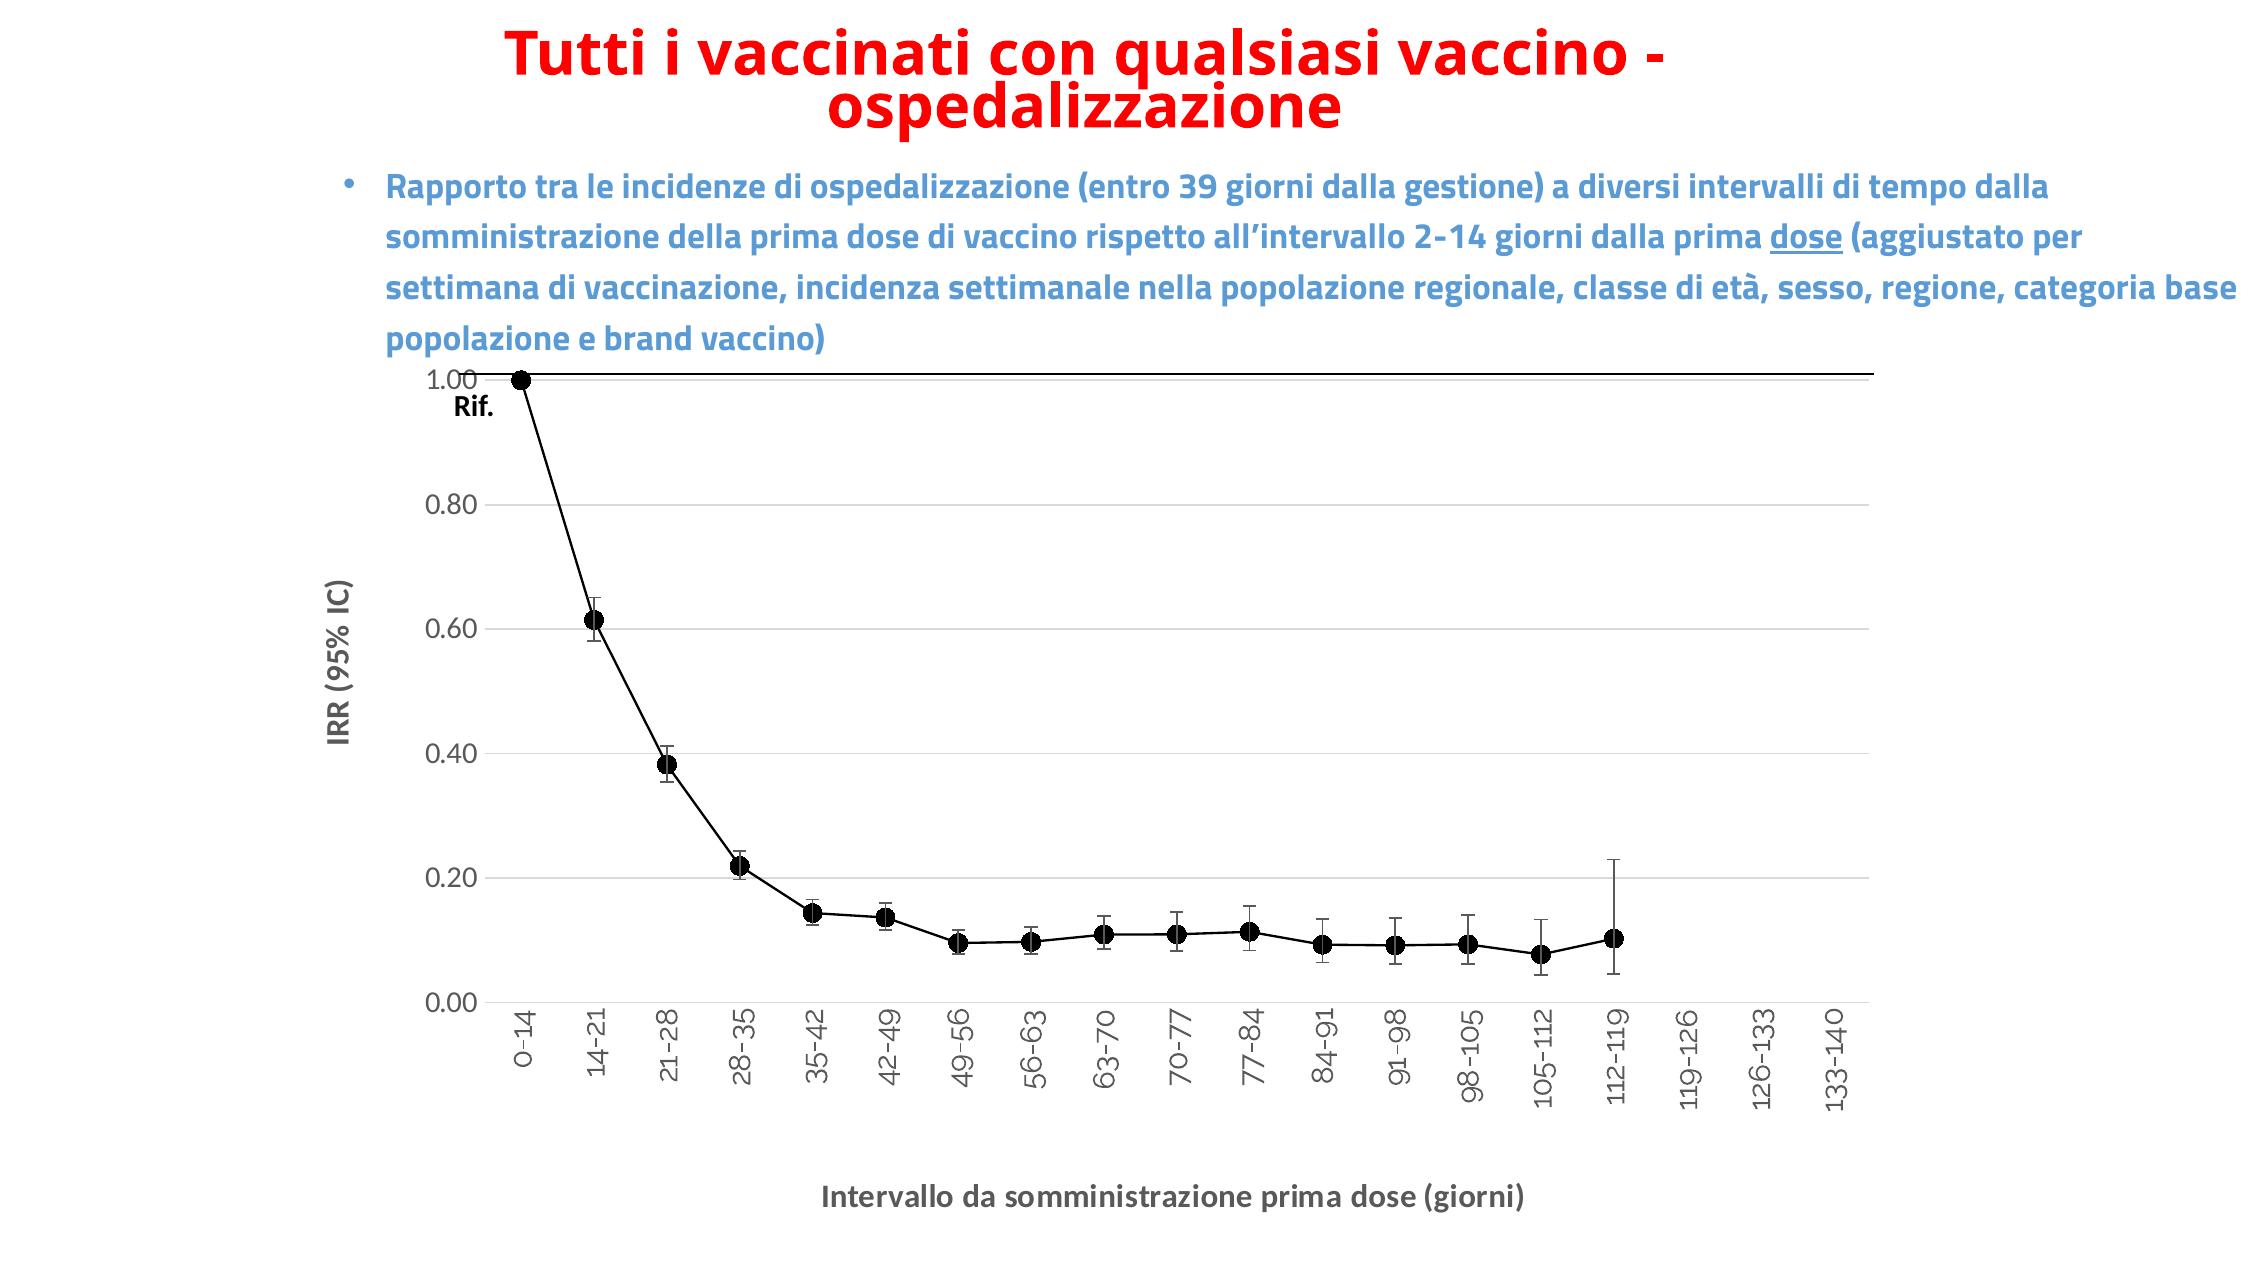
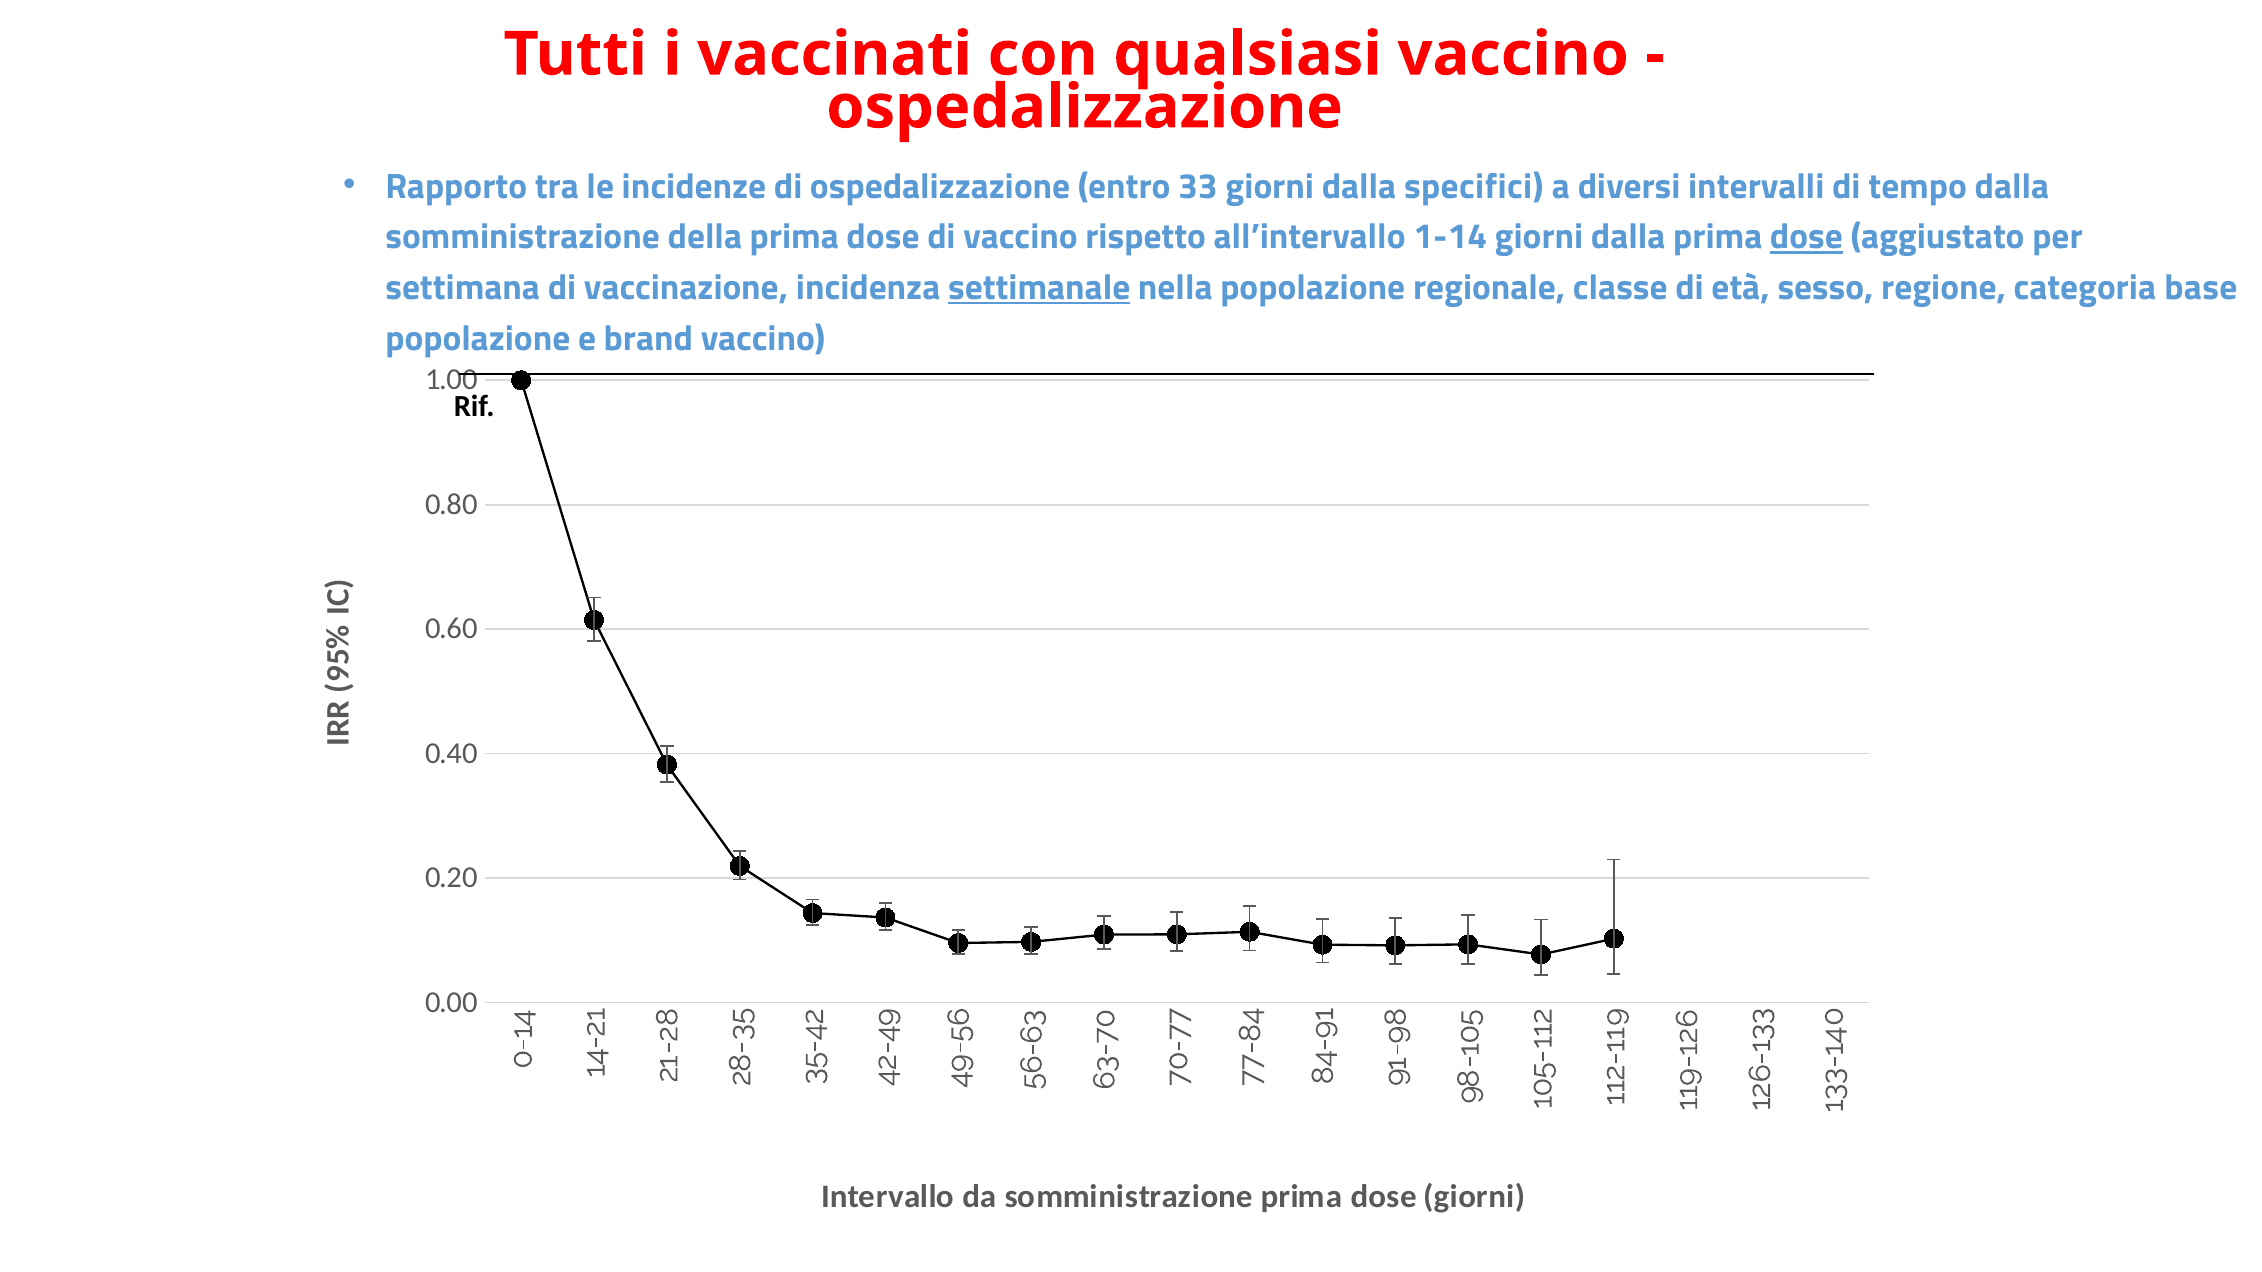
39: 39 -> 33
gestione: gestione -> specifici
2-14: 2-14 -> 1-14
settimanale underline: none -> present
